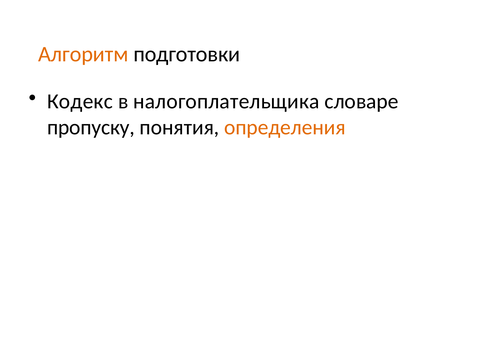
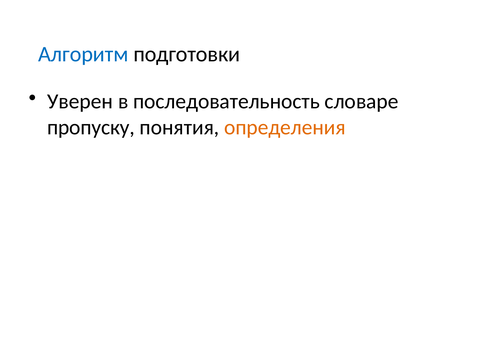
Алгоритм colour: orange -> blue
Кодекс: Кодекс -> Уверен
налогоплательщика: налогоплательщика -> последовательность
